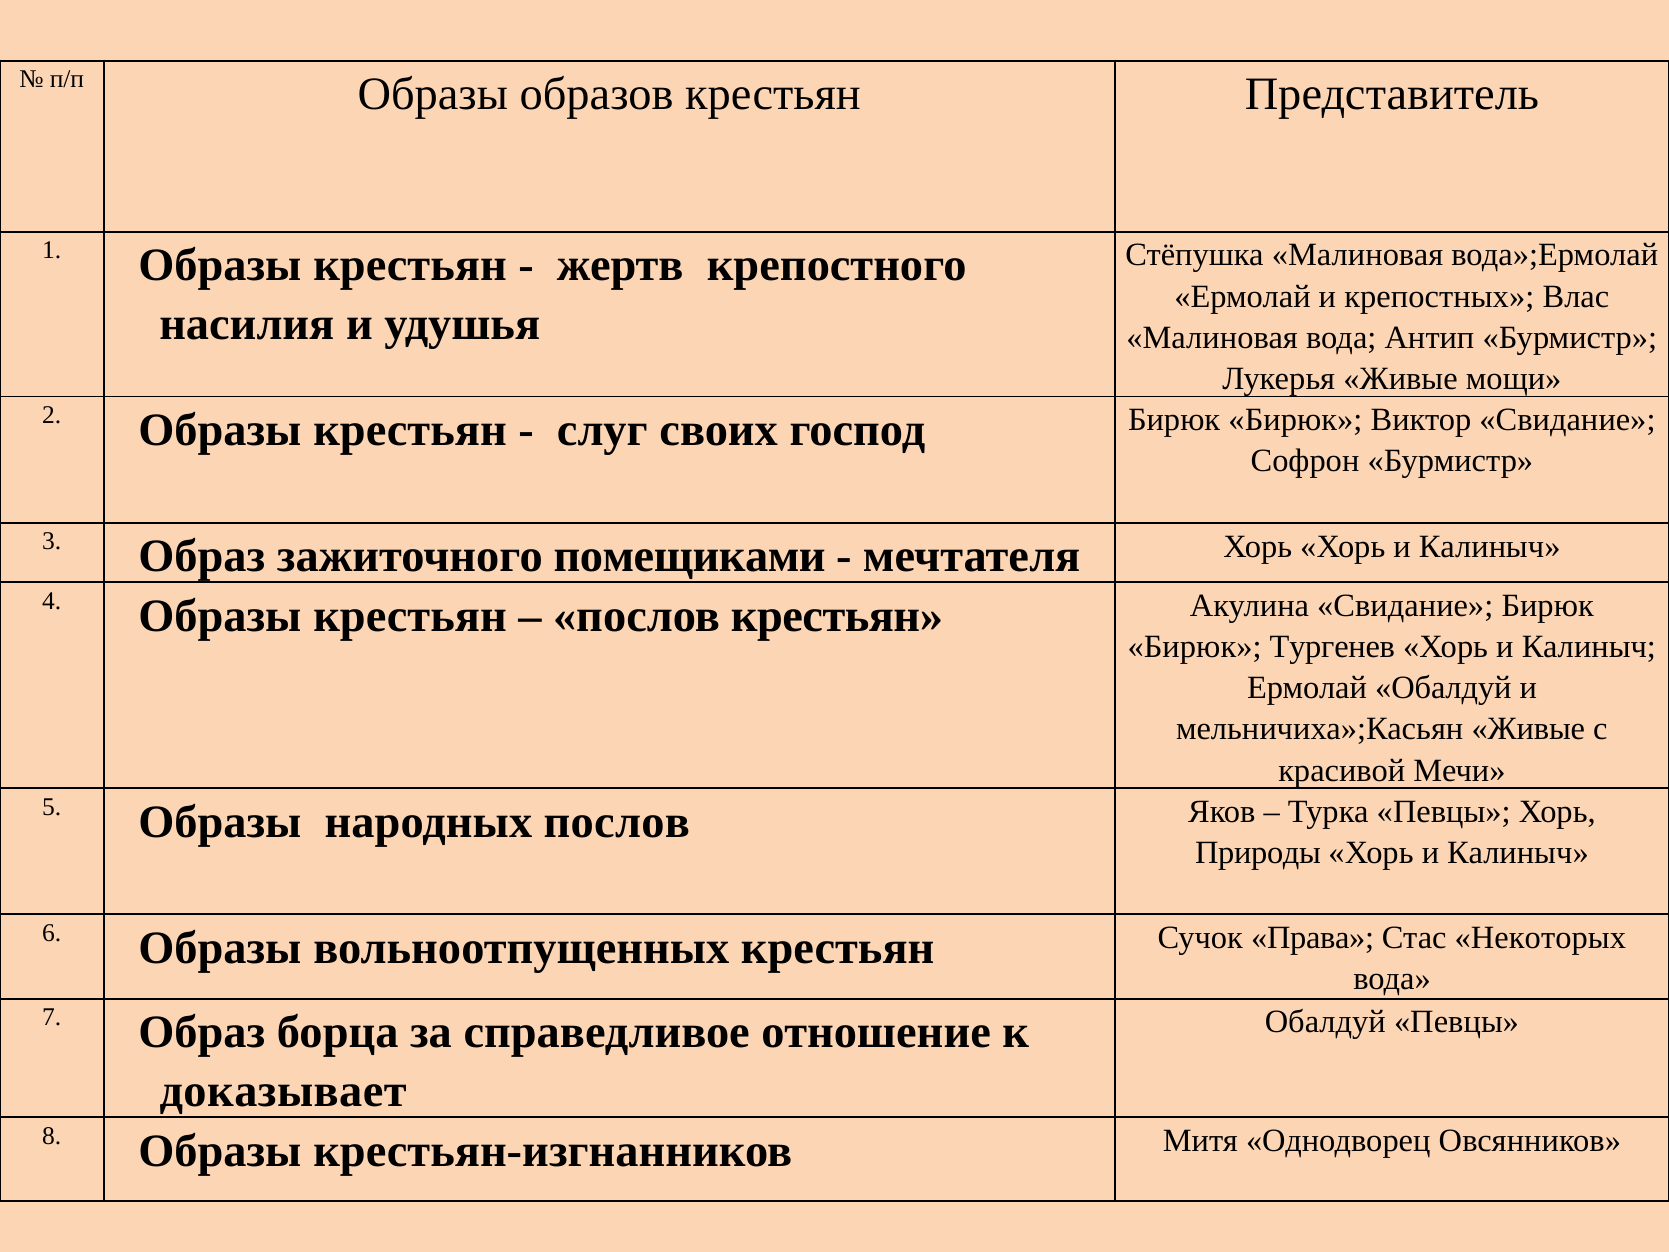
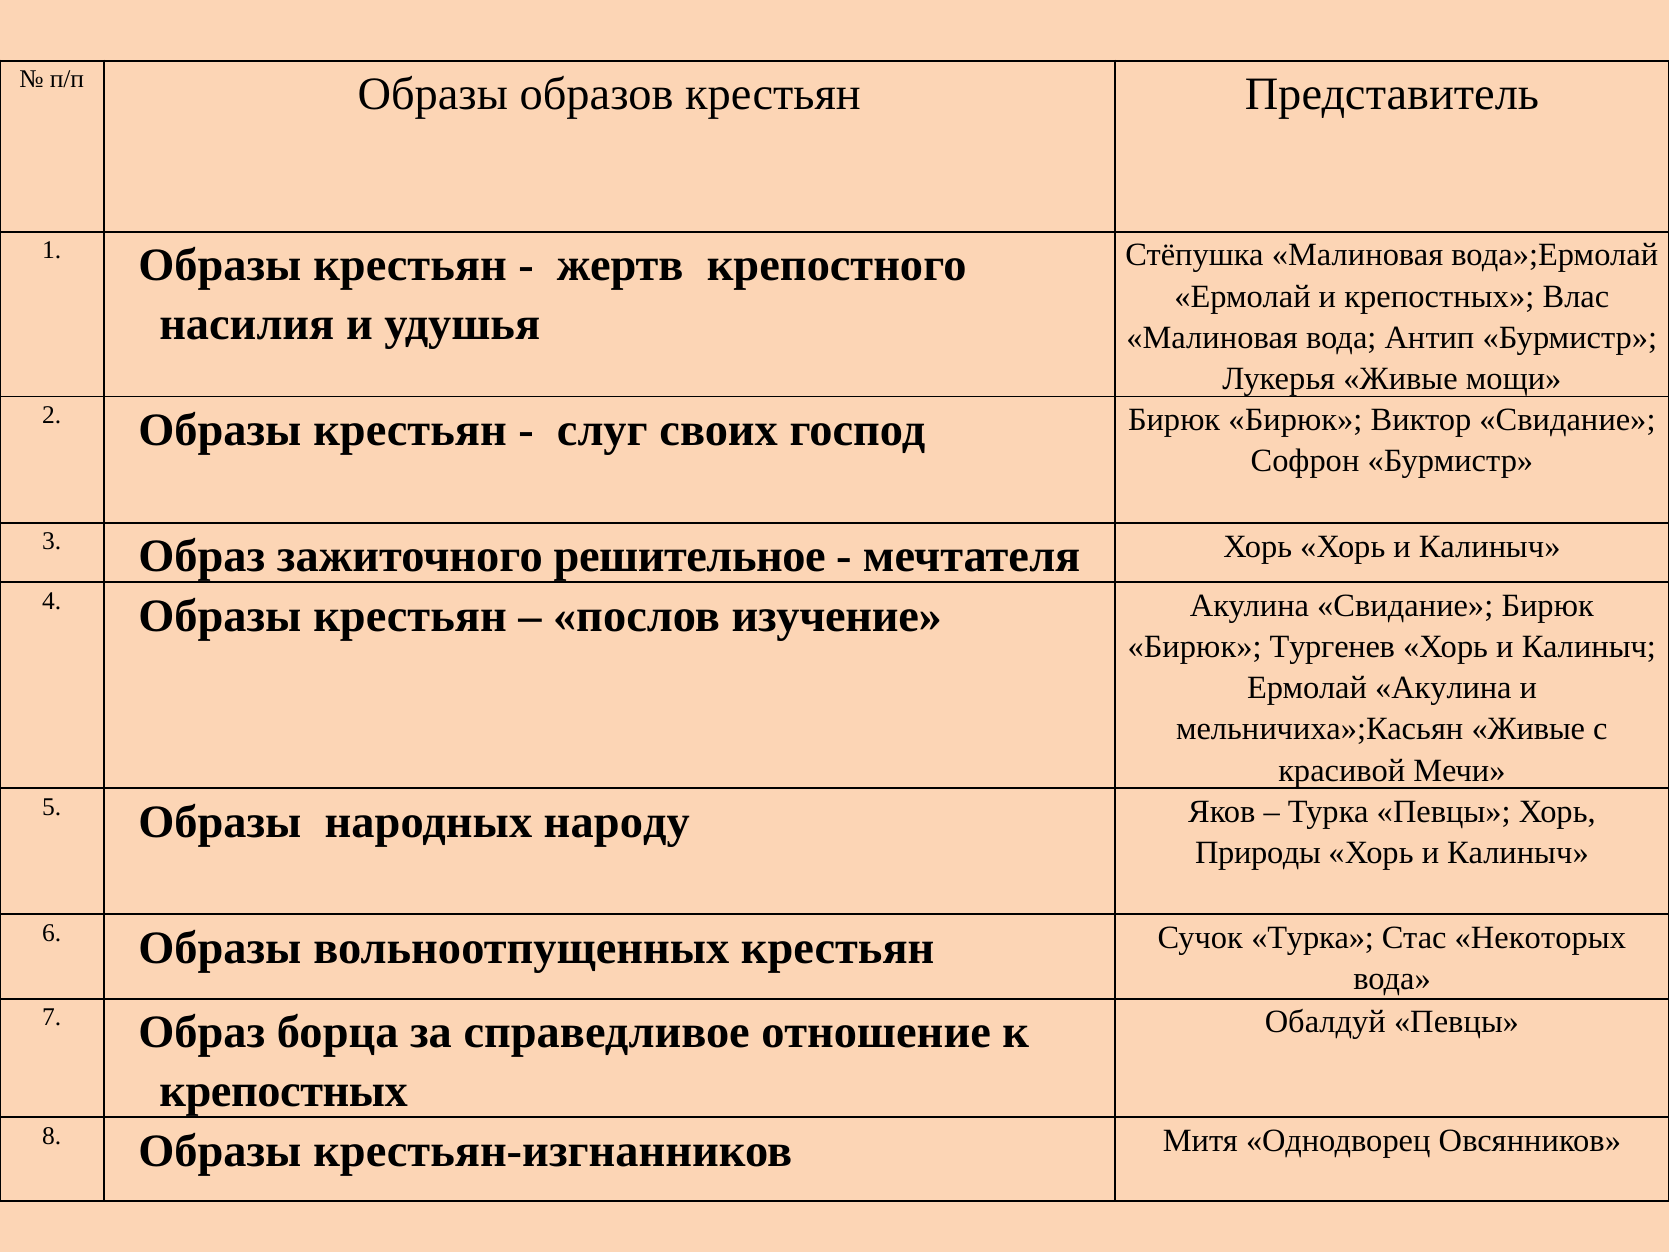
помещиками: помещиками -> решительное
послов крестьян: крестьян -> изучение
Ермолай Обалдуй: Обалдуй -> Акулина
народных послов: послов -> народу
Сучок Права: Права -> Турка
доказывает at (283, 1091): доказывает -> крепостных
